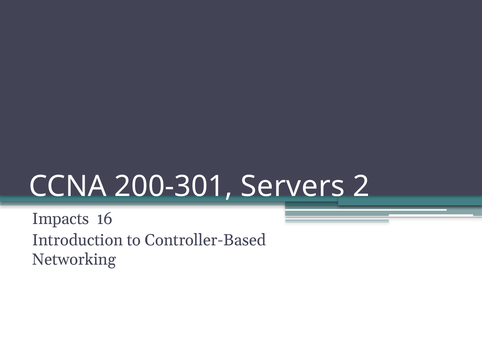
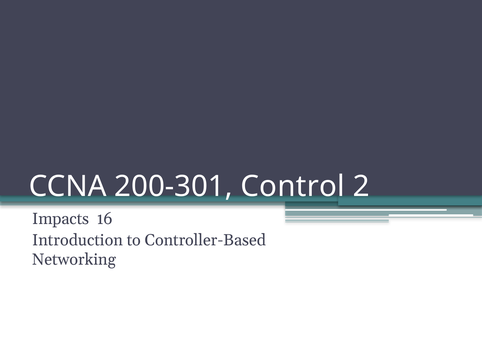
Servers: Servers -> Control
